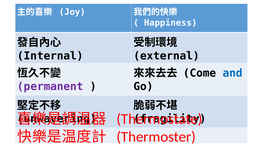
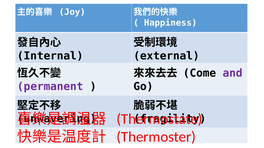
and colour: blue -> purple
